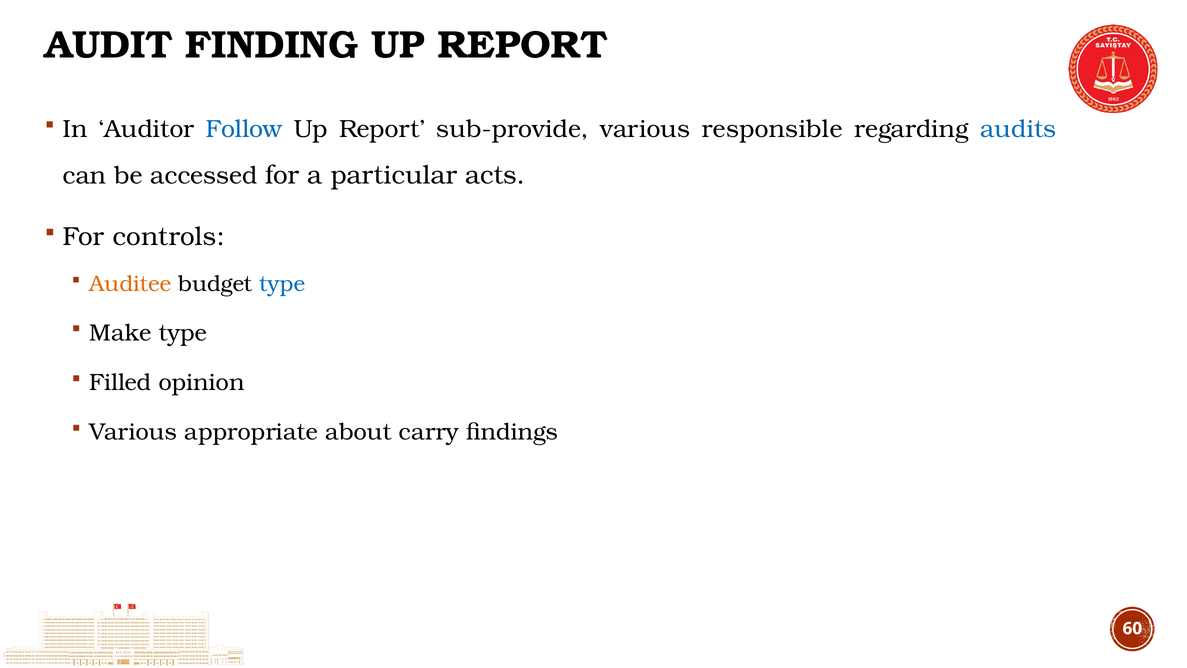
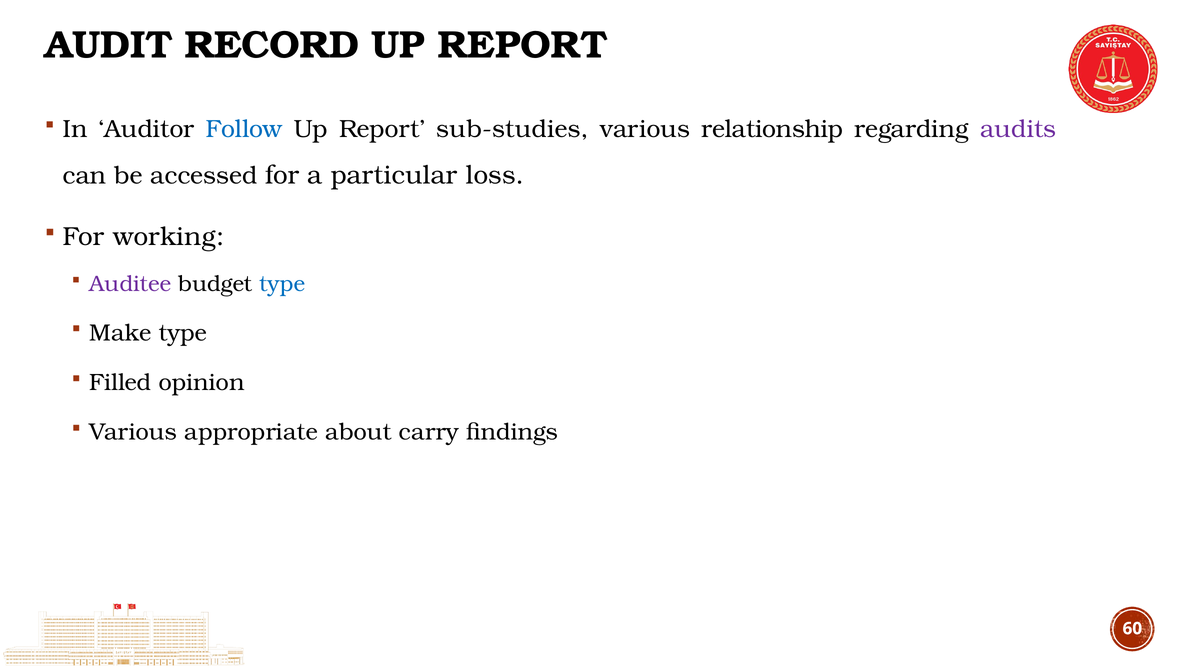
FINDING: FINDING -> RECORD
sub-provide: sub-provide -> sub-studies
responsible: responsible -> relationship
audits colour: blue -> purple
acts: acts -> loss
controls: controls -> working
Auditee colour: orange -> purple
